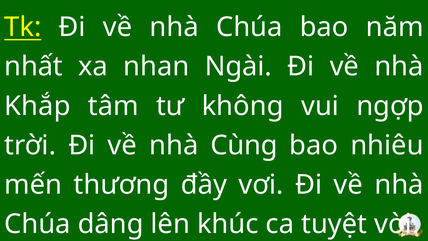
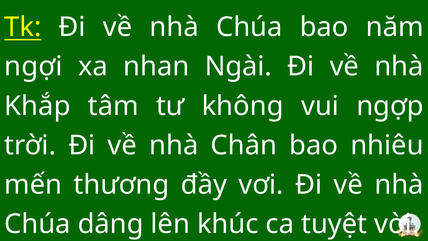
nhất: nhất -> ngợi
Cùng: Cùng -> Chân
